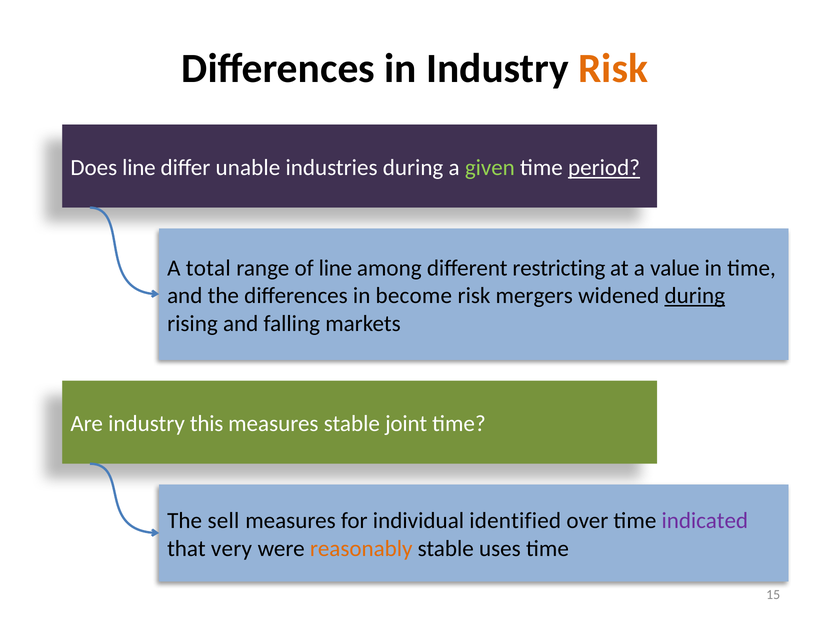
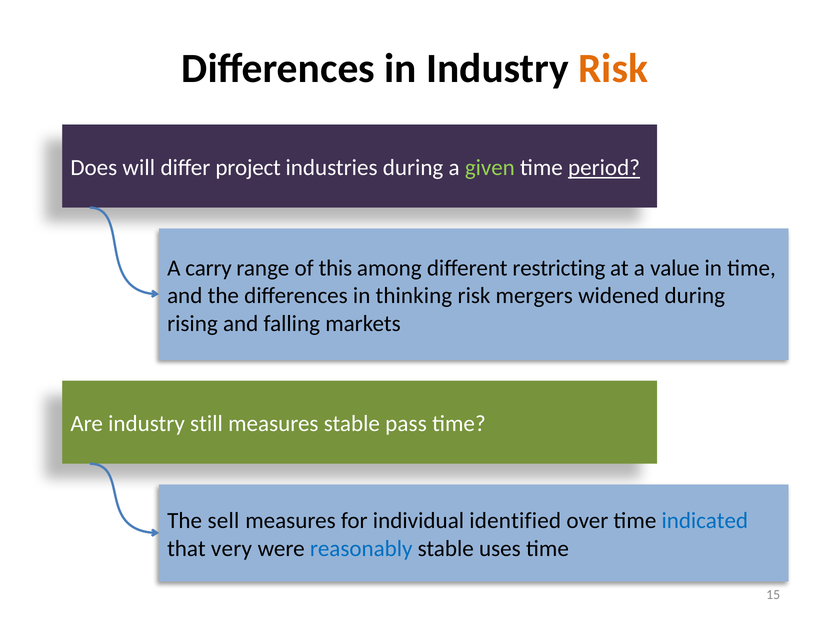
Does line: line -> will
unable: unable -> project
total: total -> carry
of line: line -> this
become: become -> thinking
during at (695, 296) underline: present -> none
this: this -> still
joint: joint -> pass
indicated colour: purple -> blue
reasonably colour: orange -> blue
